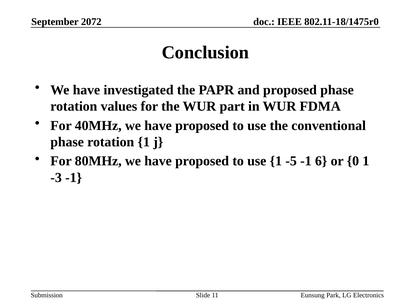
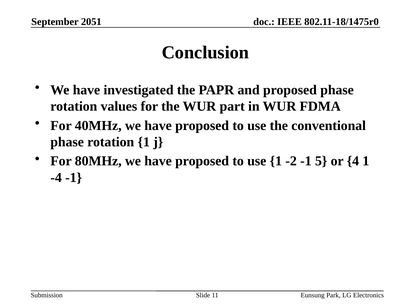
2072: 2072 -> 2051
-5: -5 -> -2
6: 6 -> 5
0: 0 -> 4
-3: -3 -> -4
